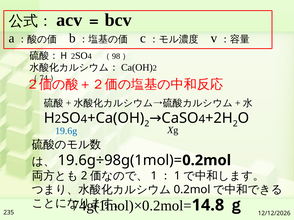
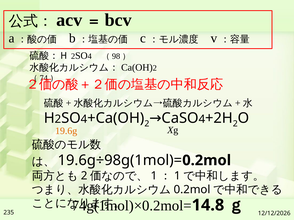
19.6g colour: blue -> orange
